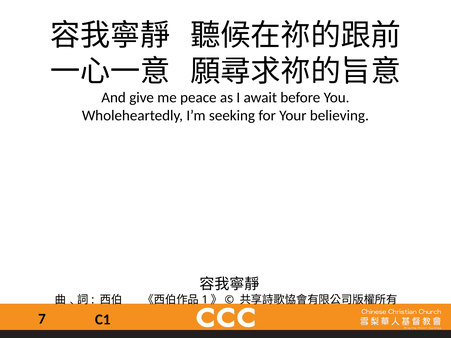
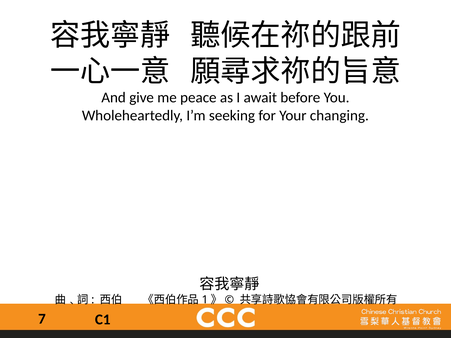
believing: believing -> changing
